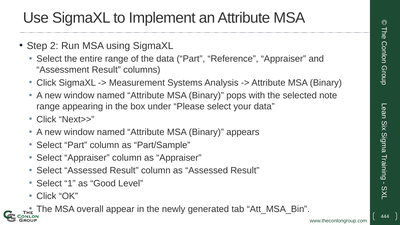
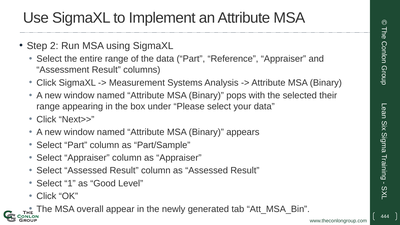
note: note -> their
